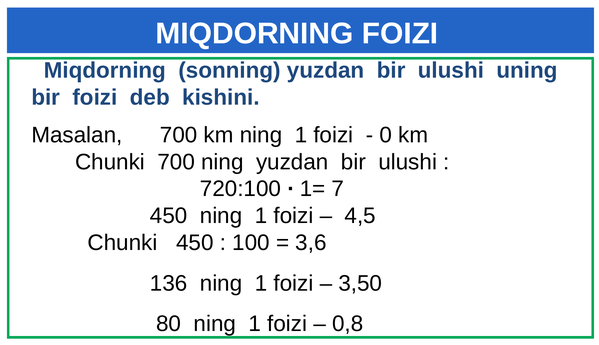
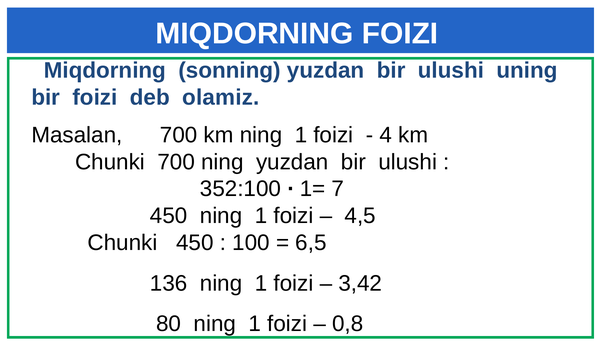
kishini: kishini -> olamiz
0: 0 -> 4
720:100: 720:100 -> 352:100
3,6: 3,6 -> 6,5
3,50: 3,50 -> 3,42
